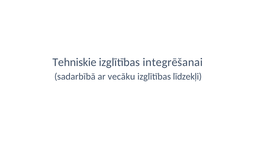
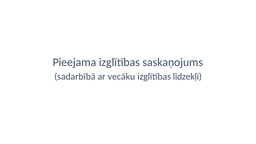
Tehniskie: Tehniskie -> Pieejama
integrēšanai: integrēšanai -> saskaņojums
